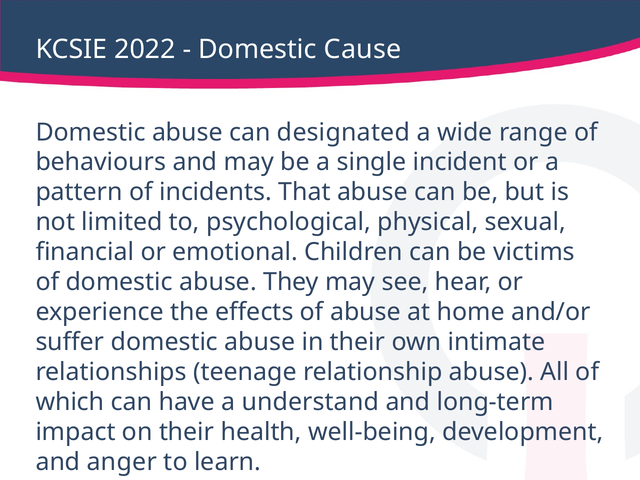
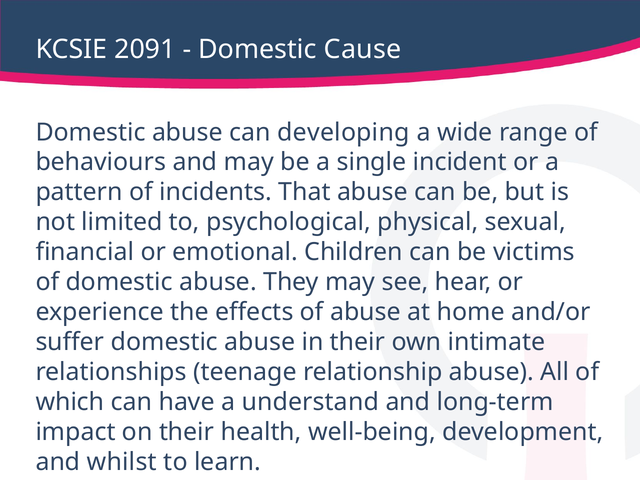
2022: 2022 -> 2091
designated: designated -> developing
anger: anger -> whilst
